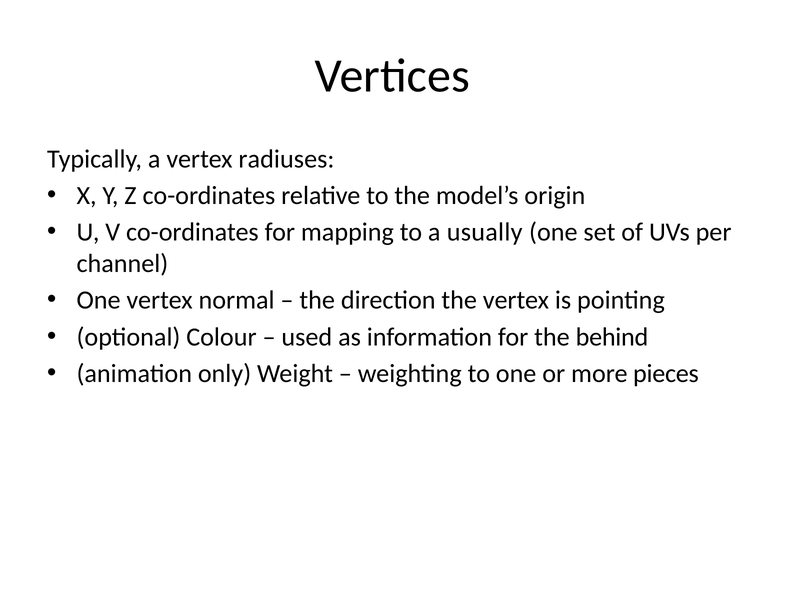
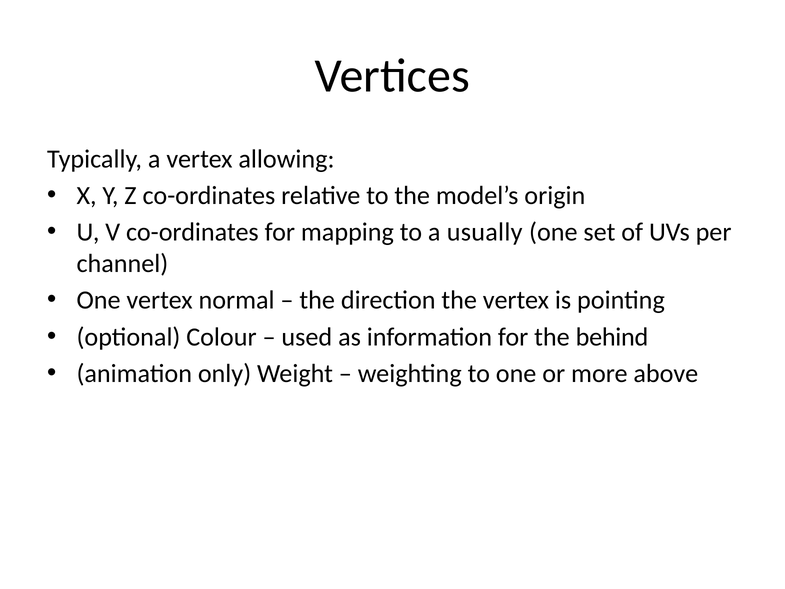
radiuses: radiuses -> allowing
pieces: pieces -> above
